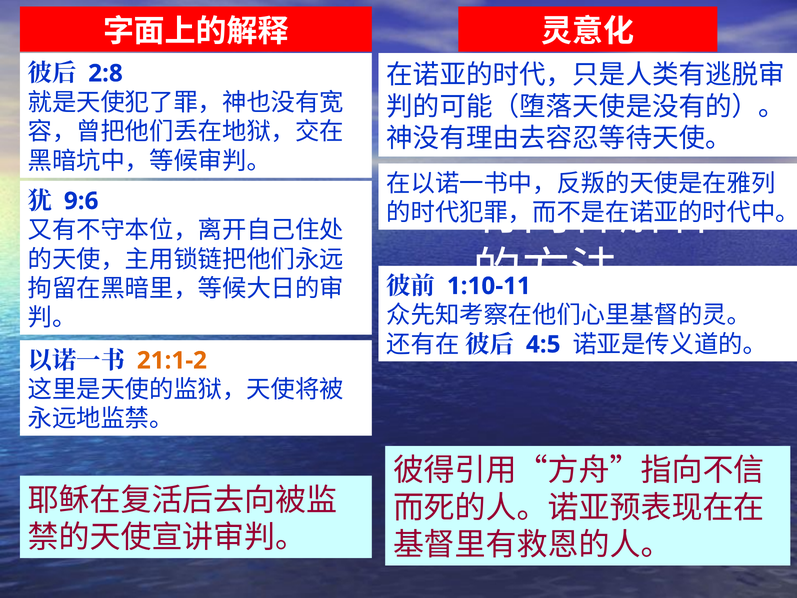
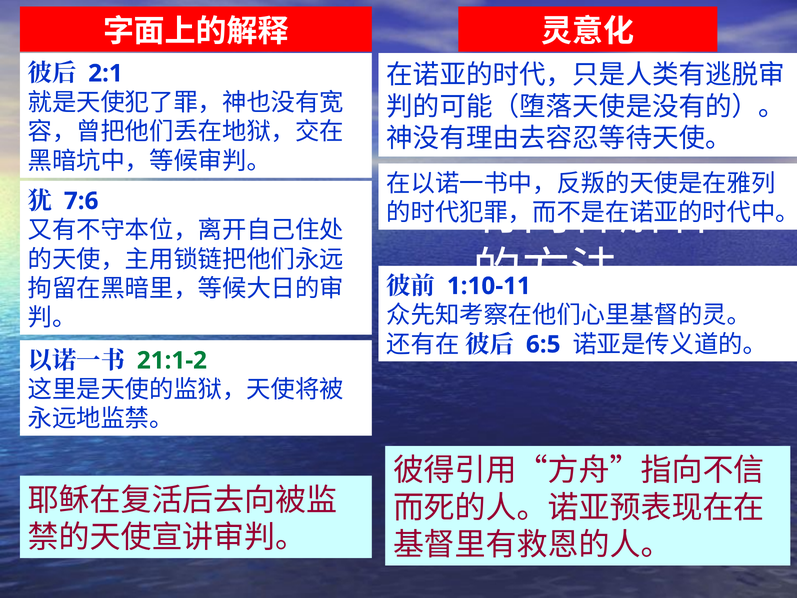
2:8: 2:8 -> 2:1
9:6: 9:6 -> 7:6
4:5: 4:5 -> 6:5
21:1-2 colour: orange -> green
